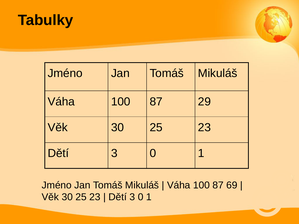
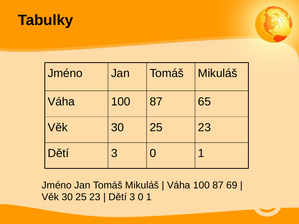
29: 29 -> 65
